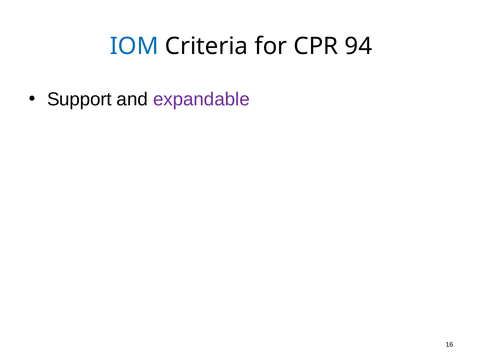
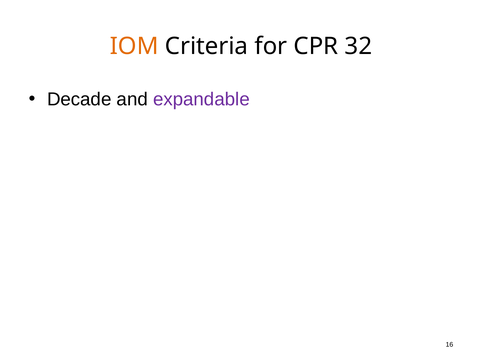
IOM colour: blue -> orange
94: 94 -> 32
Support: Support -> Decade
